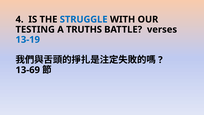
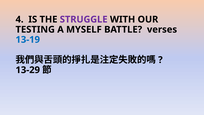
STRUGGLE colour: blue -> purple
TRUTHS: TRUTHS -> MYSELF
13-69: 13-69 -> 13-29
